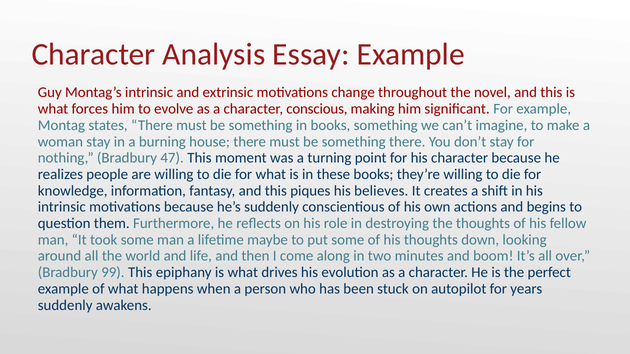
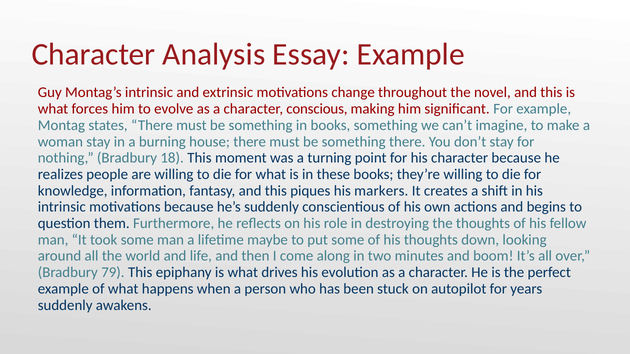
47: 47 -> 18
believes: believes -> markers
99: 99 -> 79
